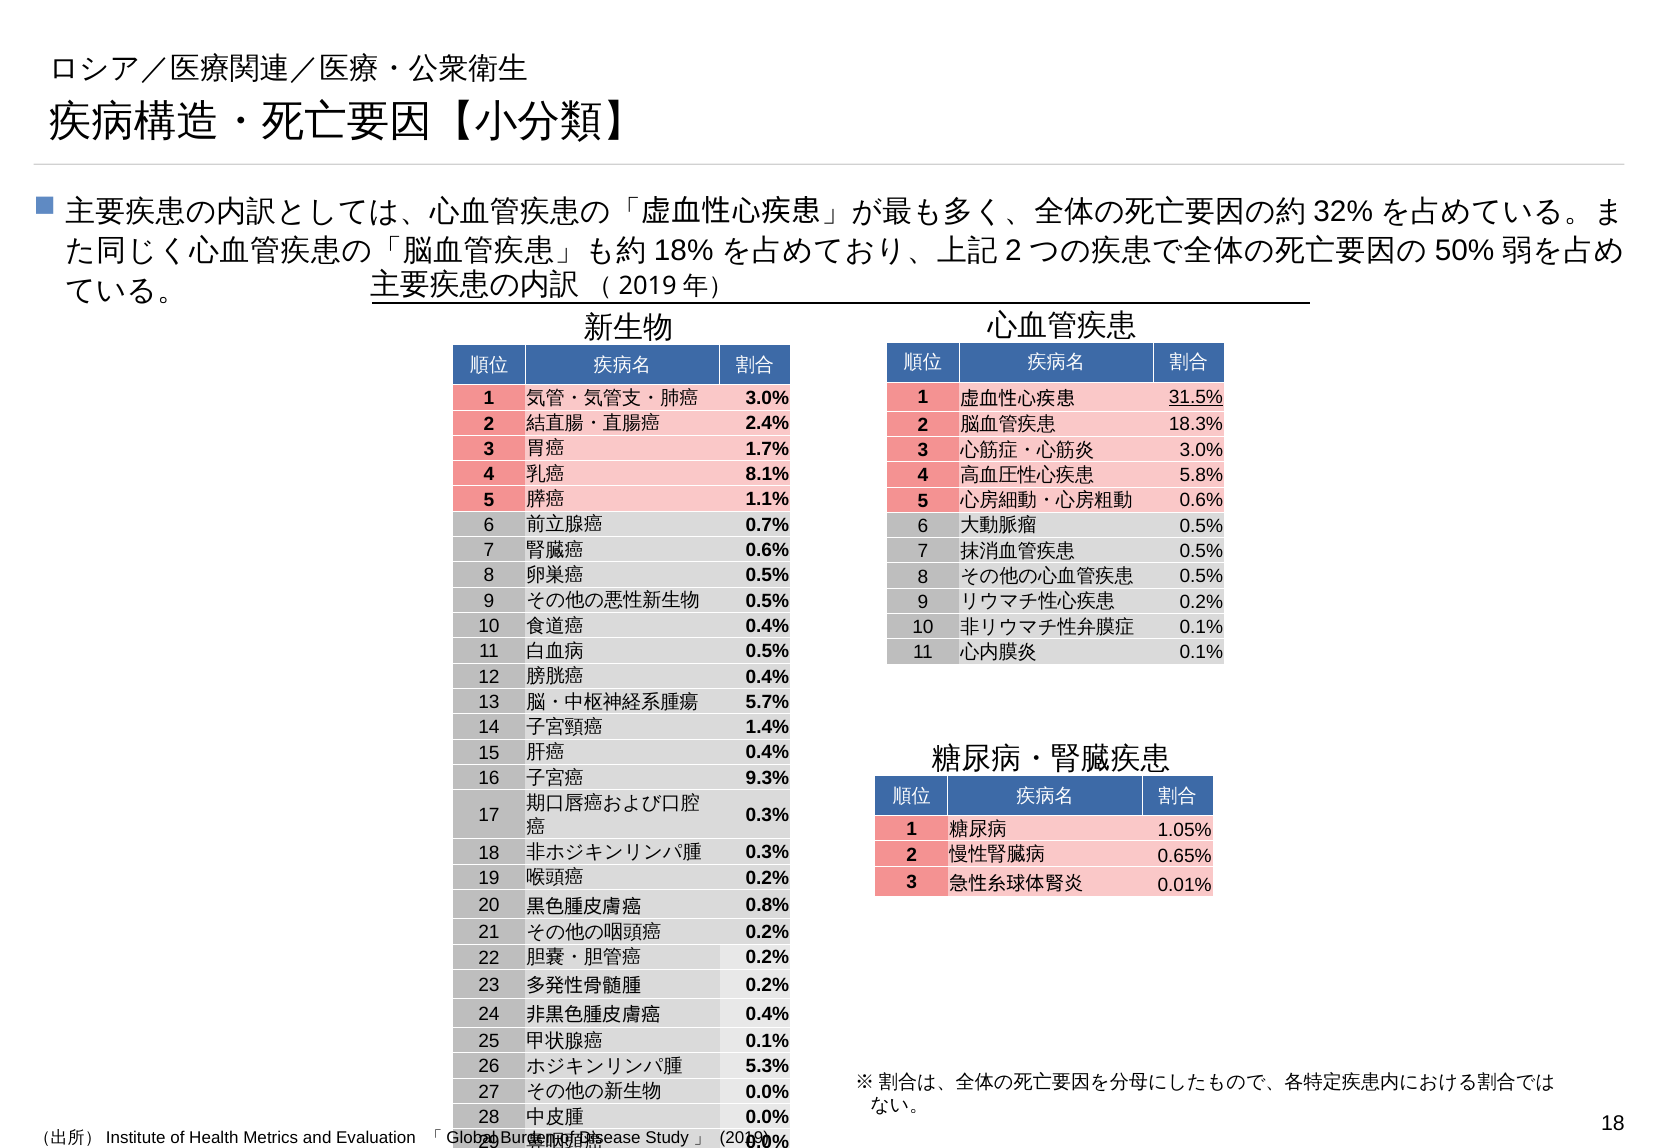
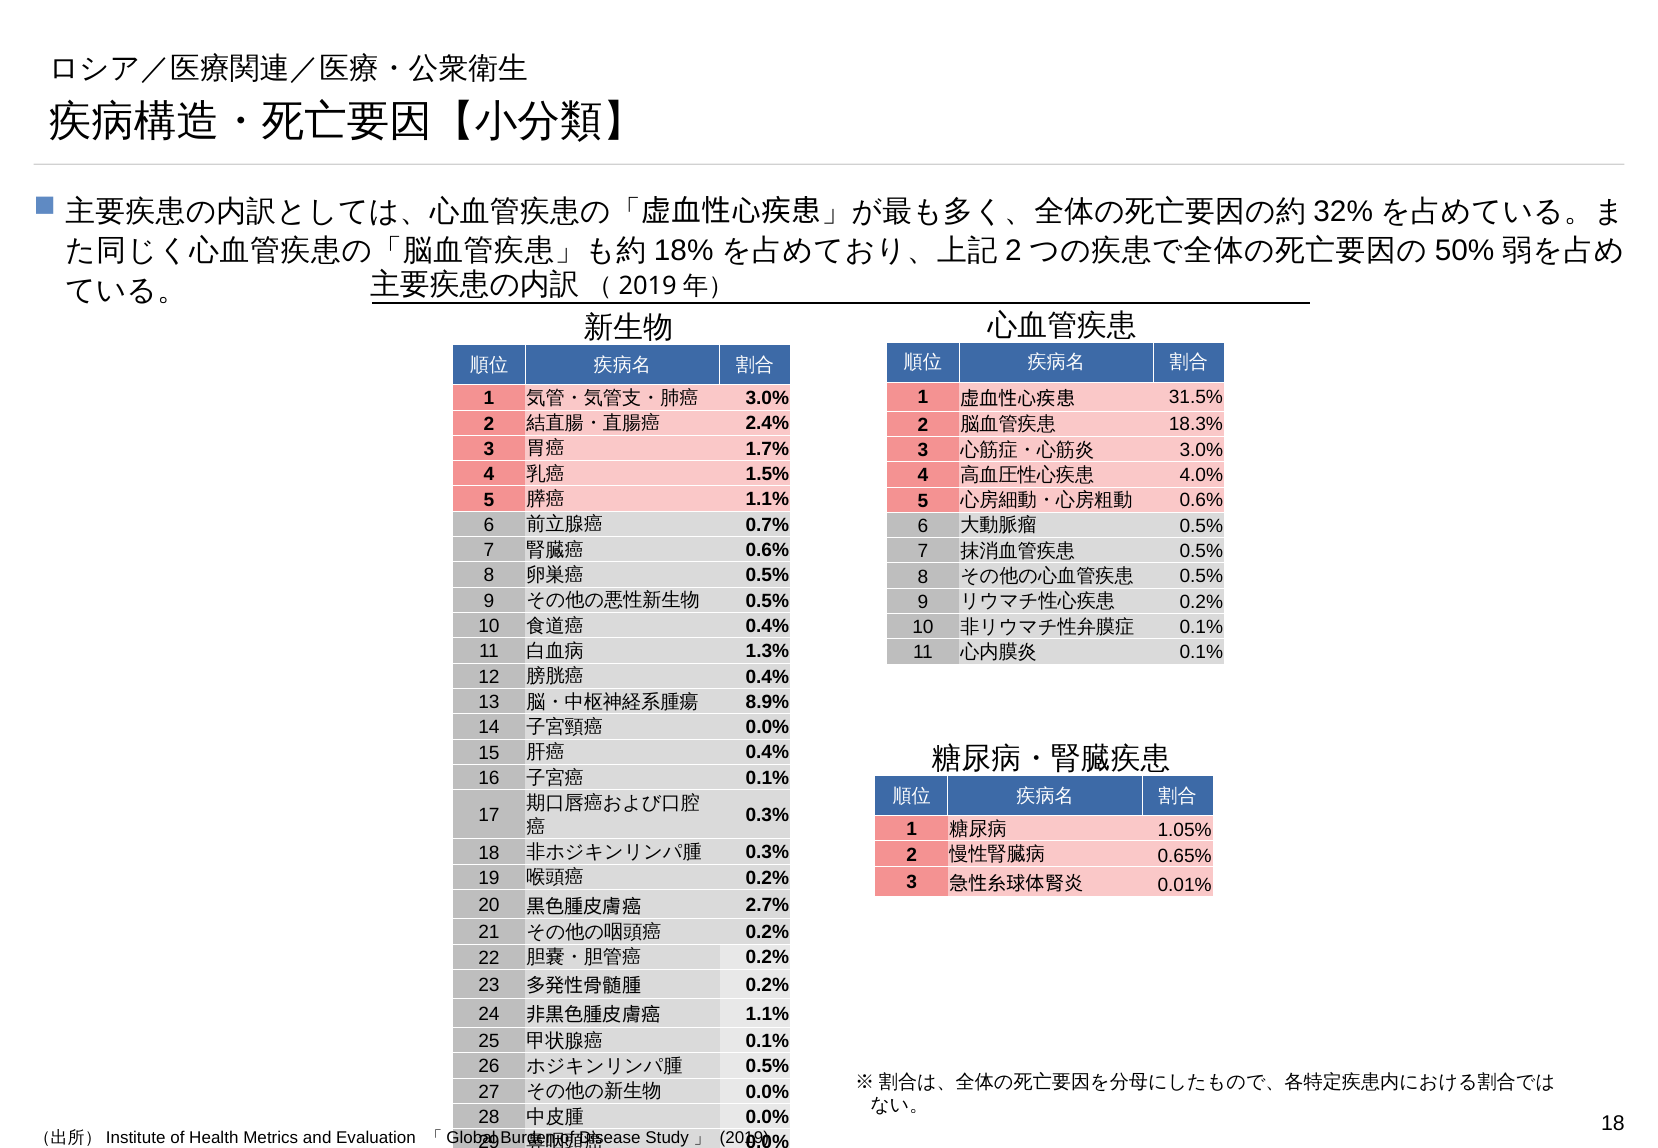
31.5% underline: present -> none
8.1%: 8.1% -> 1.5%
5.8%: 5.8% -> 4.0%
0.5% at (767, 651): 0.5% -> 1.3%
5.7%: 5.7% -> 8.9%
1.4% at (767, 727): 1.4% -> 0.0%
9.3% at (767, 778): 9.3% -> 0.1%
0.8%: 0.8% -> 2.7%
0.4% at (767, 1014): 0.4% -> 1.1%
5.3% at (767, 1066): 5.3% -> 0.5%
